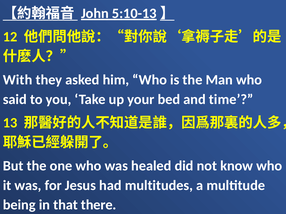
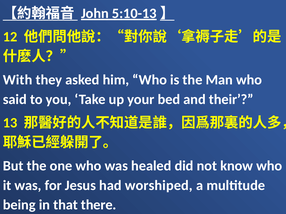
time: time -> their
multitudes: multitudes -> worshiped
